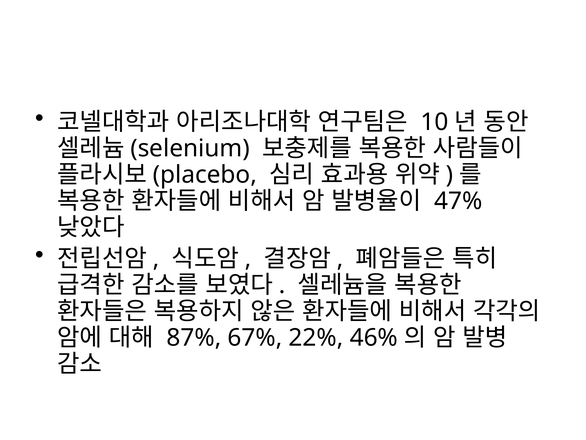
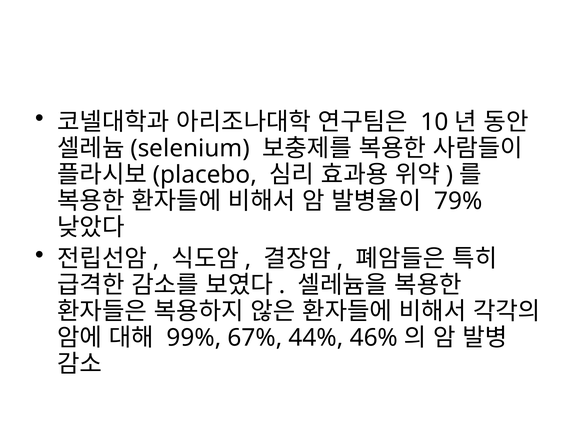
47%: 47% -> 79%
87%: 87% -> 99%
22%: 22% -> 44%
